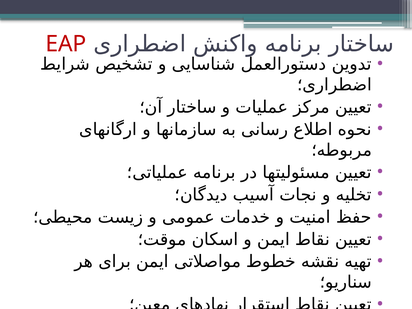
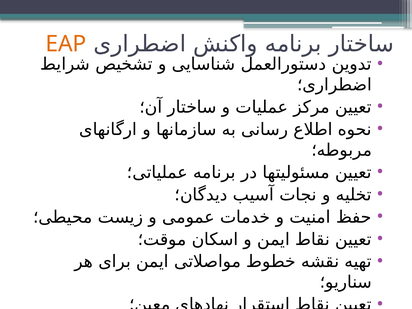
EAP colour: red -> orange
